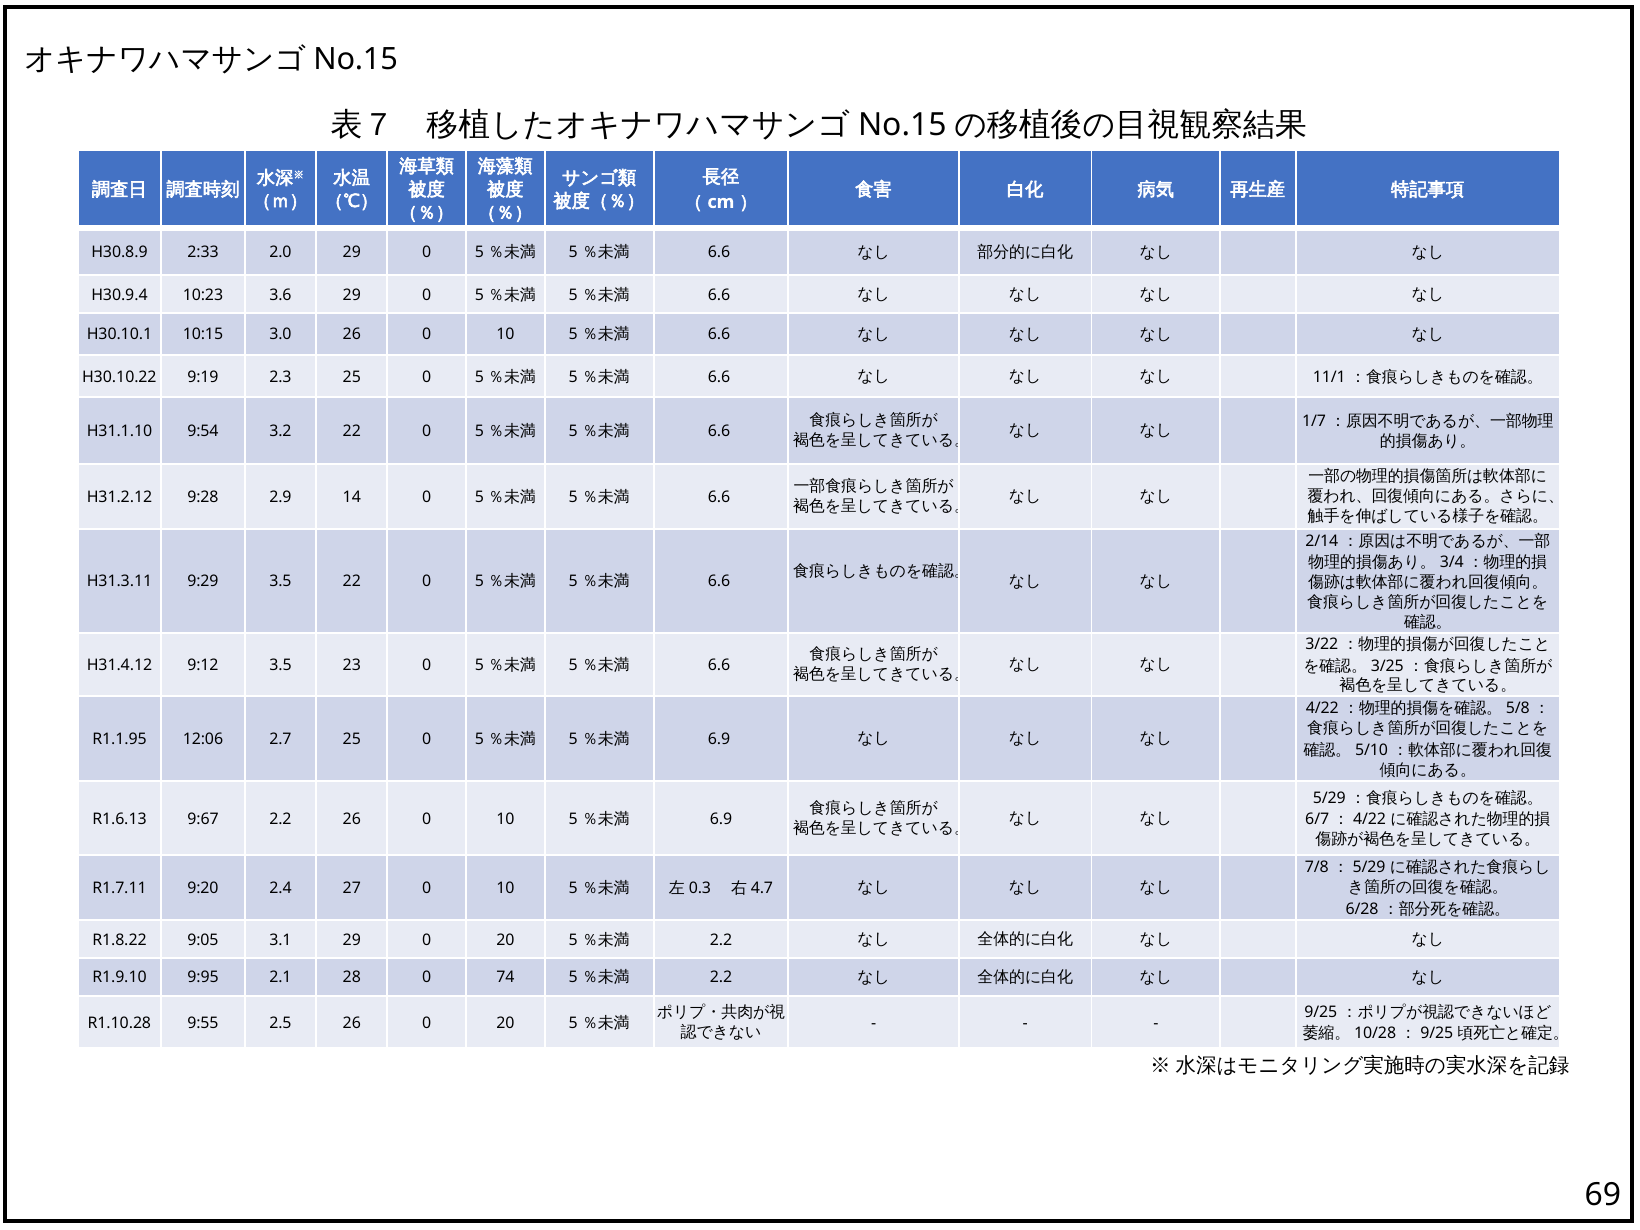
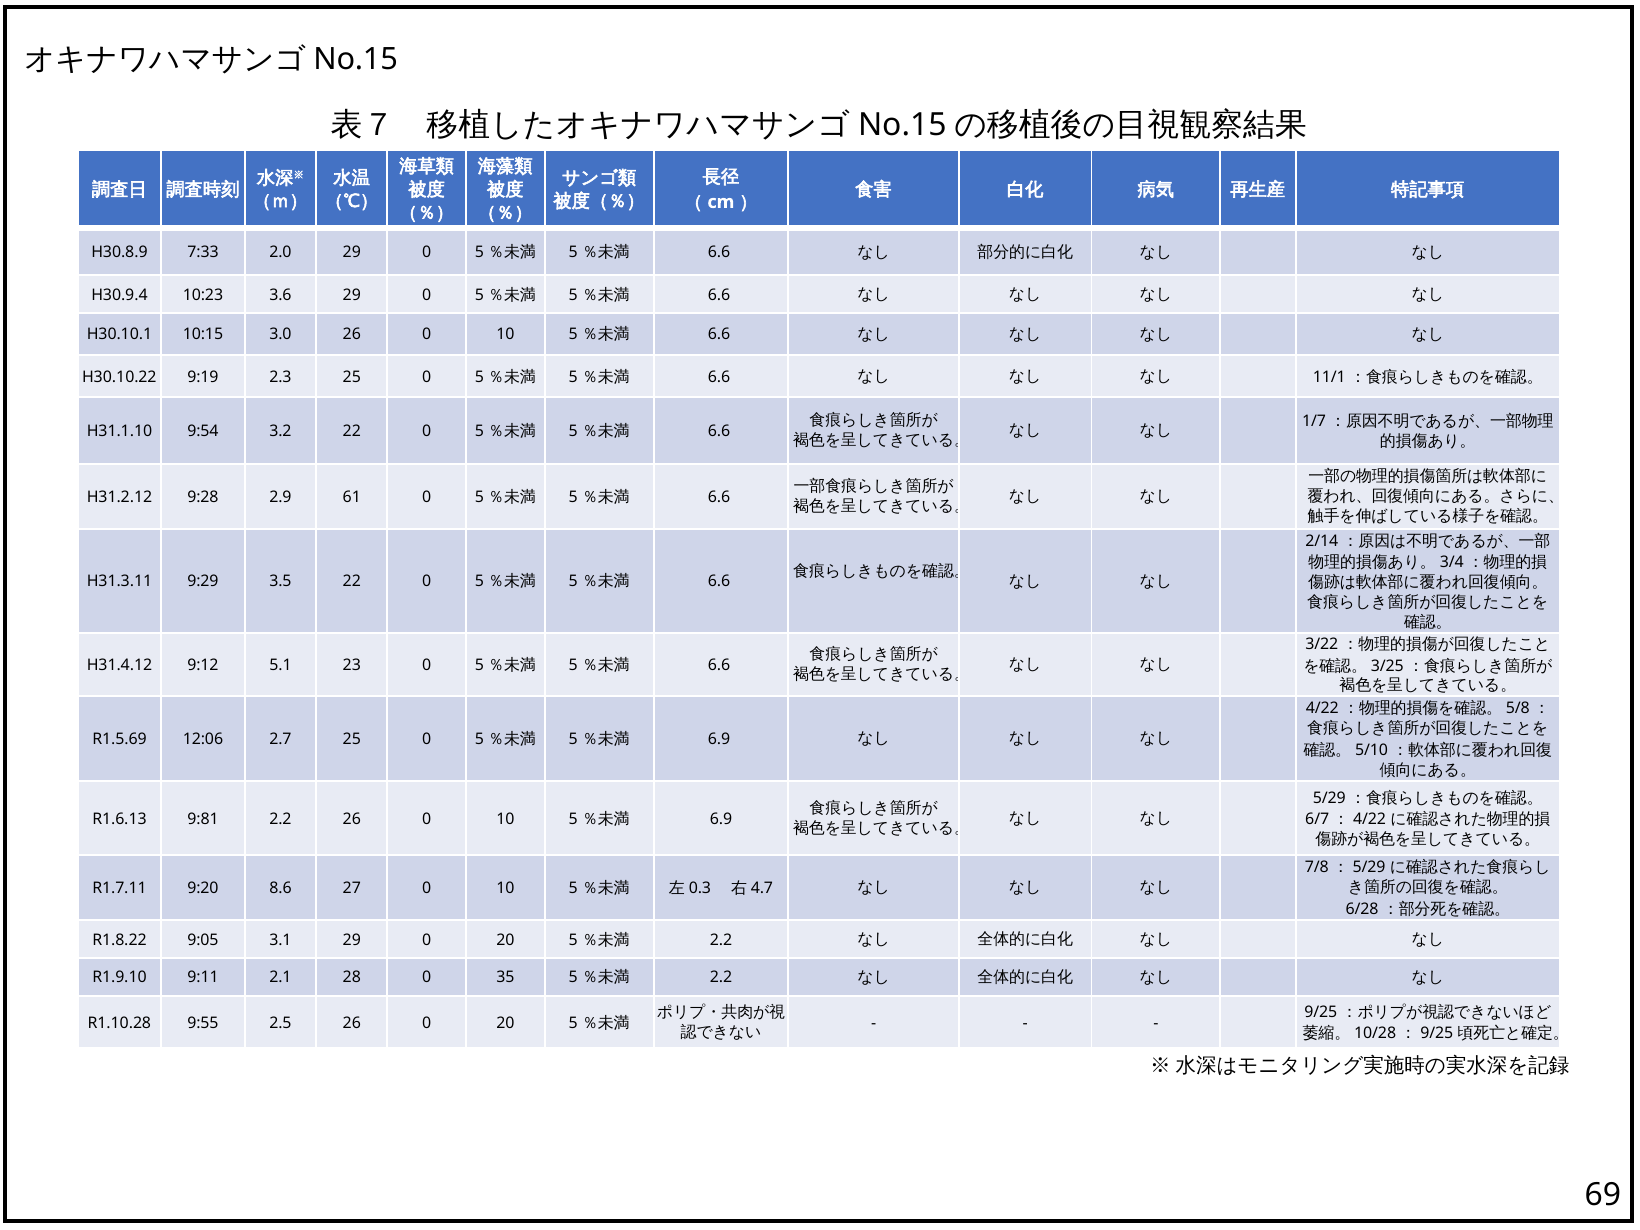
2:33: 2:33 -> 7:33
14: 14 -> 61
9:12 3.5: 3.5 -> 5.1
R1.1.95: R1.1.95 -> R1.5.69
9:67: 9:67 -> 9:81
2.4: 2.4 -> 8.6
9:95: 9:95 -> 9:11
74: 74 -> 35
